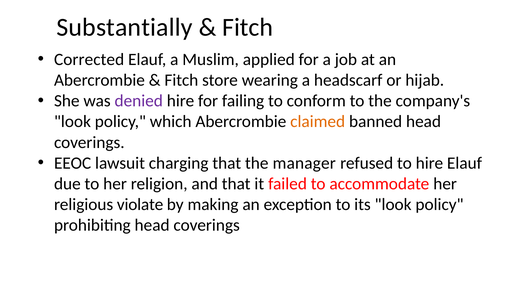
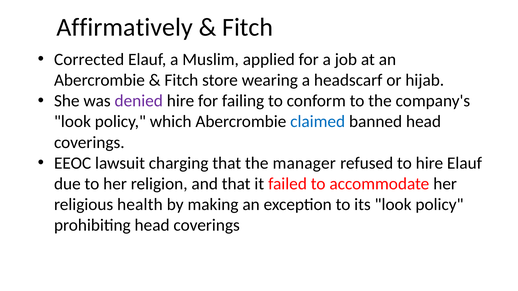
Substantially: Substantially -> Affirmatively
claimed colour: orange -> blue
violate: violate -> health
